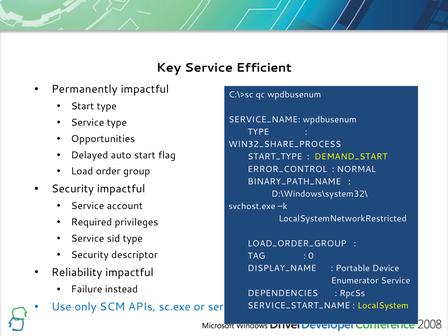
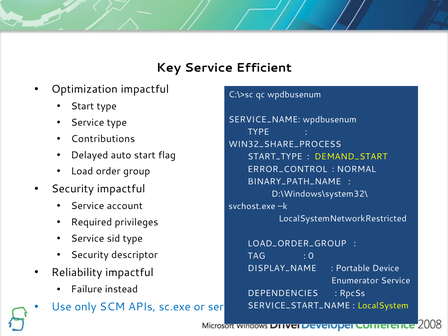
Permanently: Permanently -> Optimization
Opportunities: Opportunities -> Contributions
